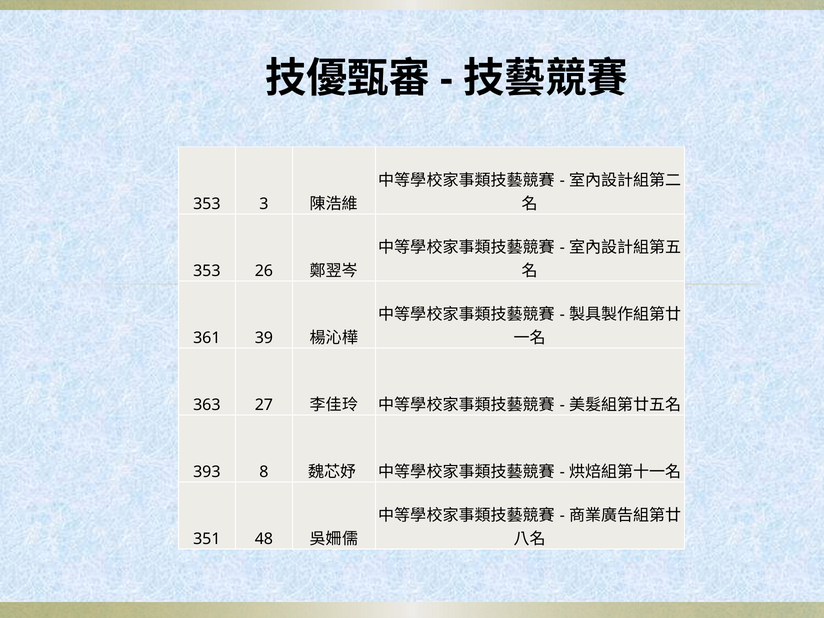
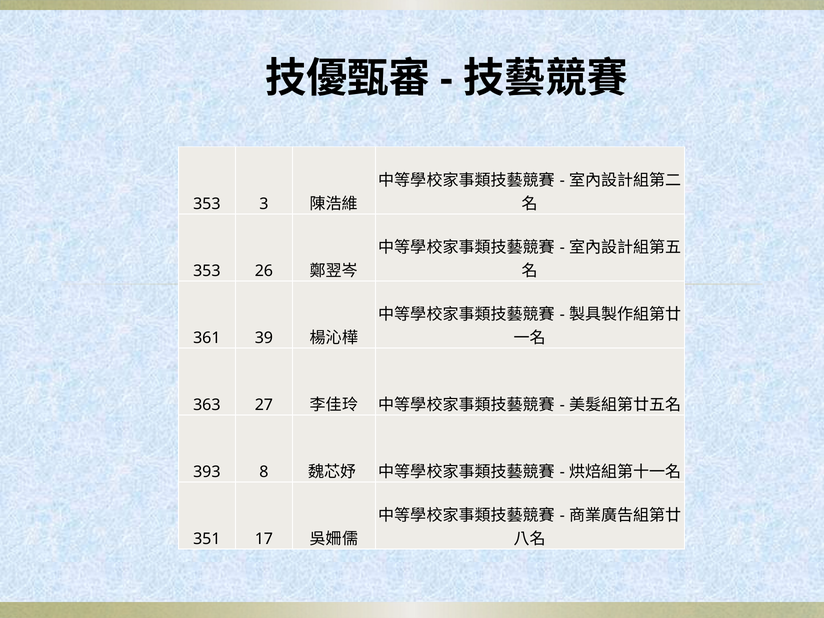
48: 48 -> 17
